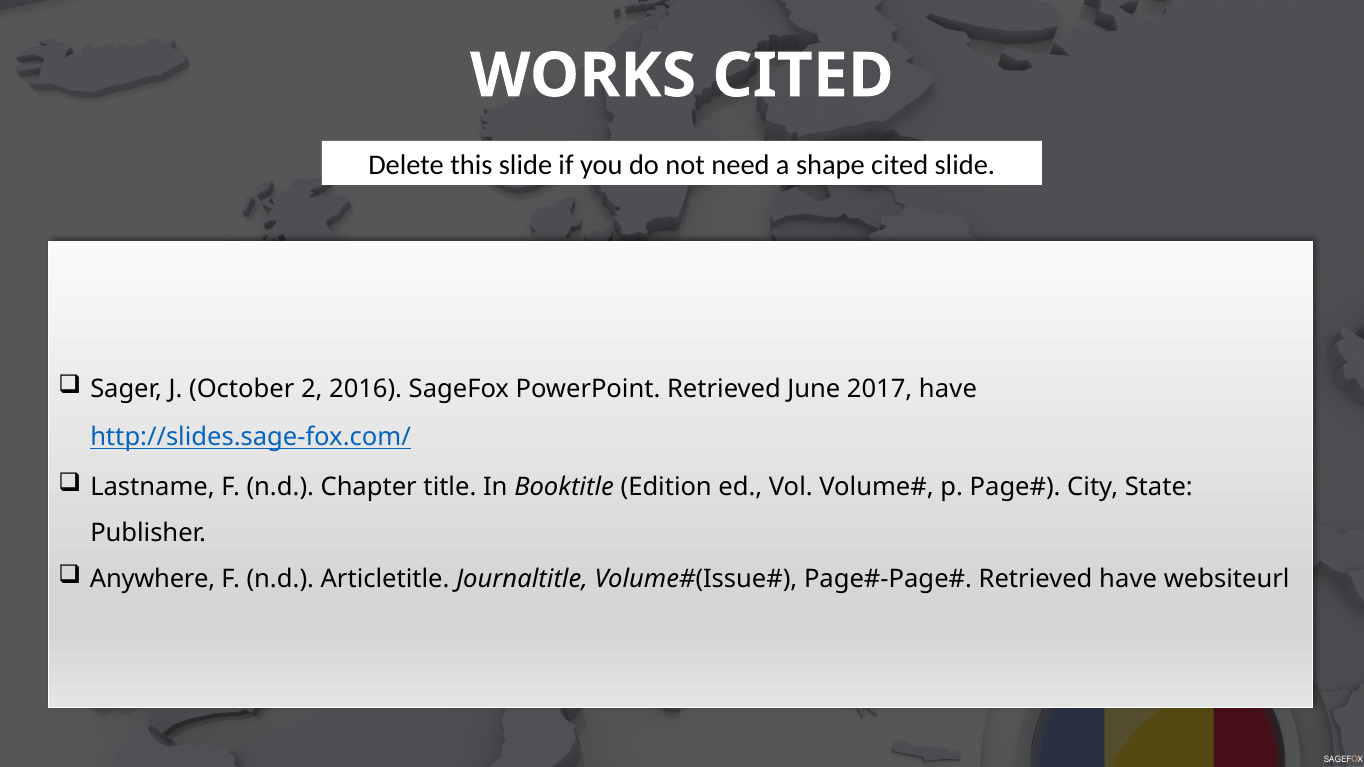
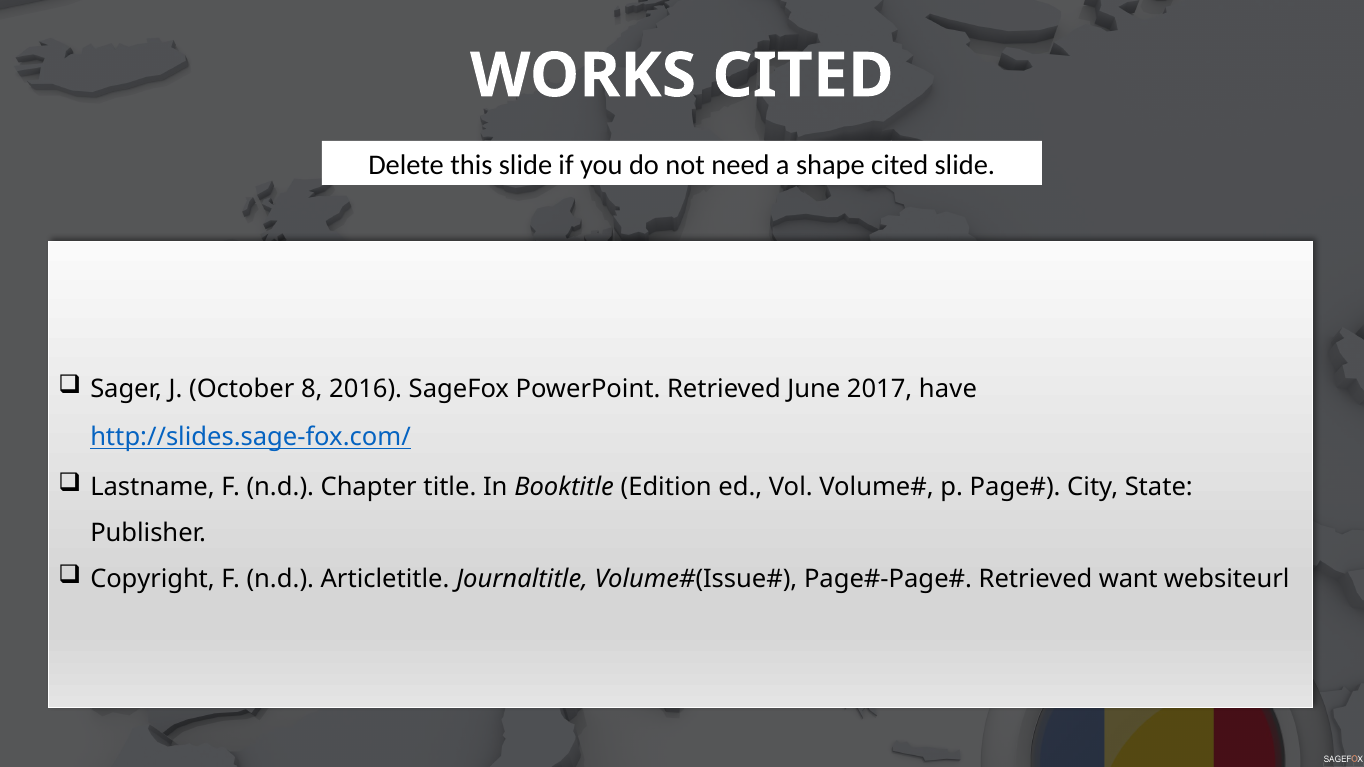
2: 2 -> 8
Anywhere: Anywhere -> Copyright
Retrieved have: have -> want
